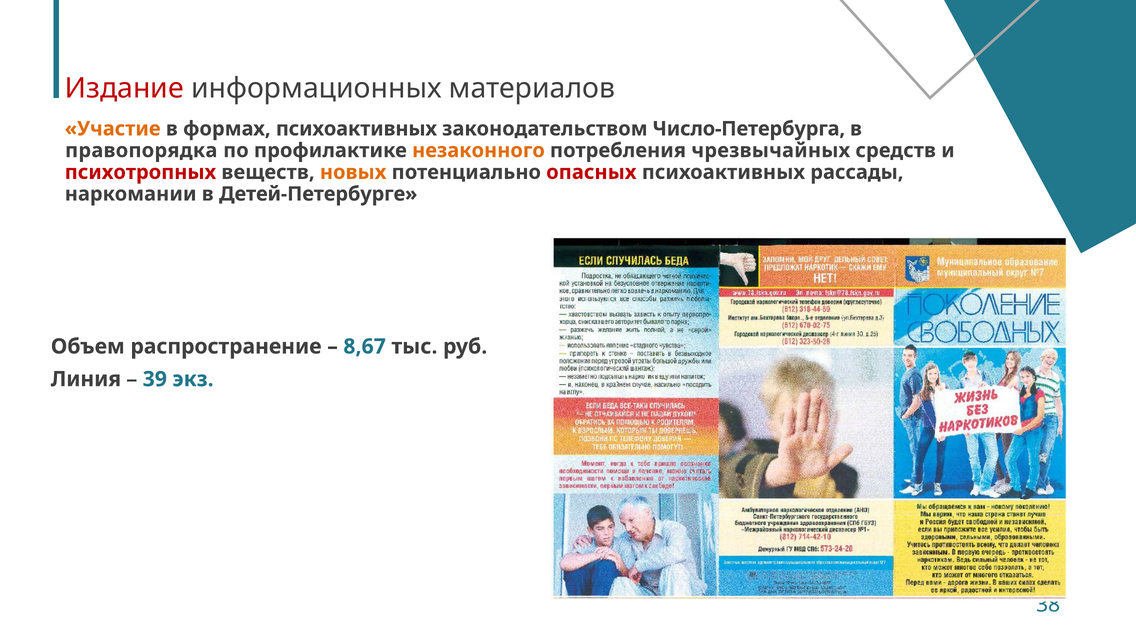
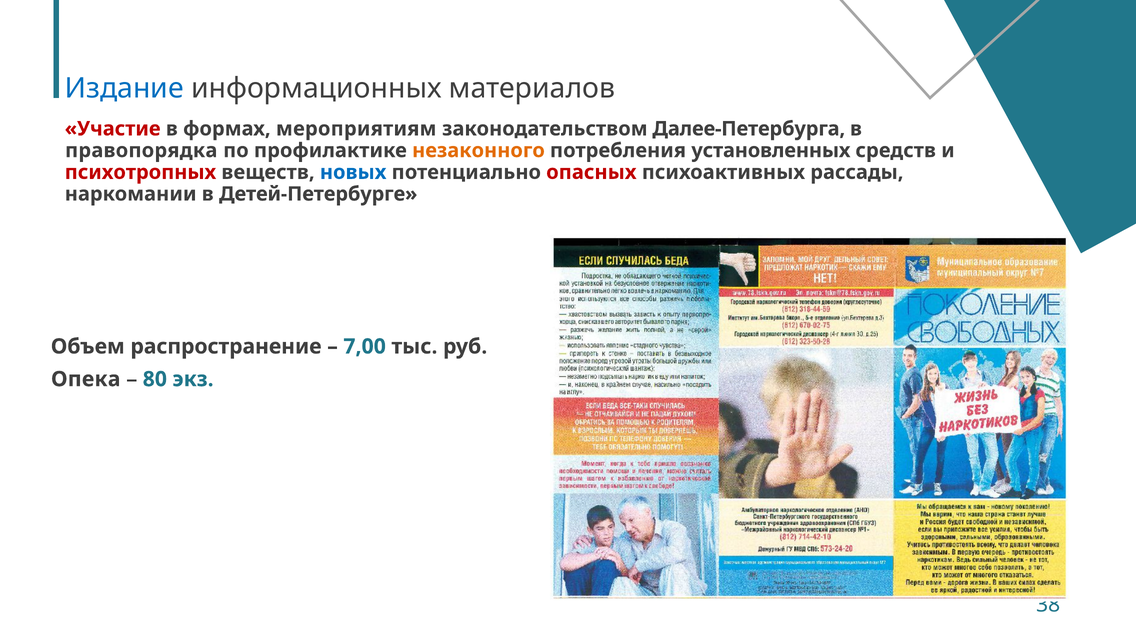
Издание colour: red -> blue
Участие colour: orange -> red
формах психоактивных: психоактивных -> мероприятиям
Число-Петербурга: Число-Петербурга -> Далее-Петербурга
чрезвычайных: чрезвычайных -> установленных
новых colour: orange -> blue
8,67: 8,67 -> 7,00
Линия: Линия -> Опека
39: 39 -> 80
